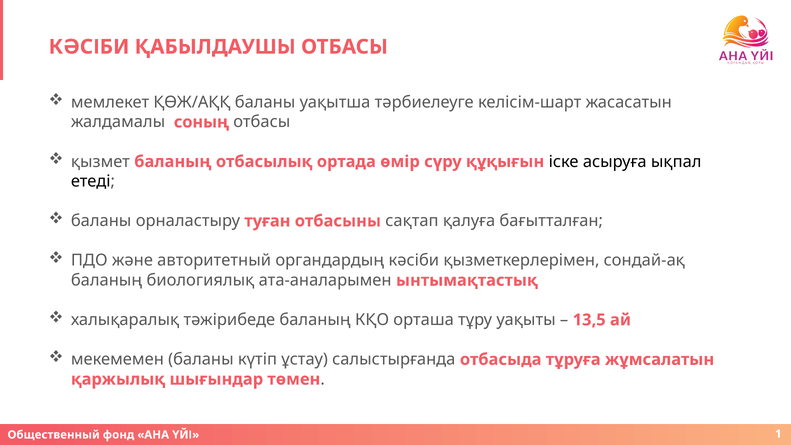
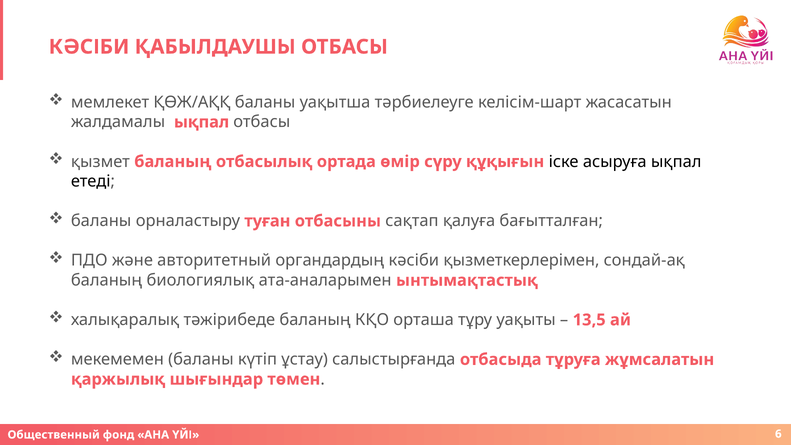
жалдамалы соның: соның -> ықпал
1: 1 -> 6
